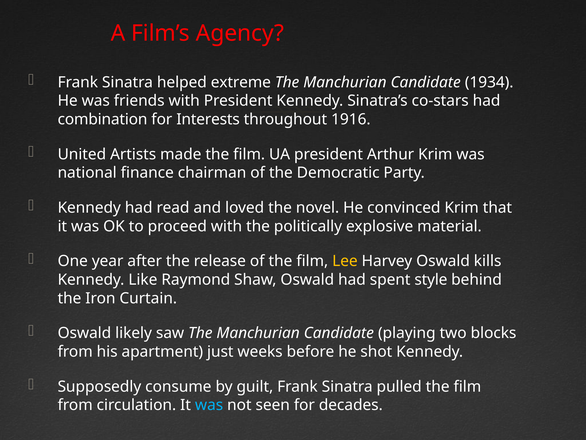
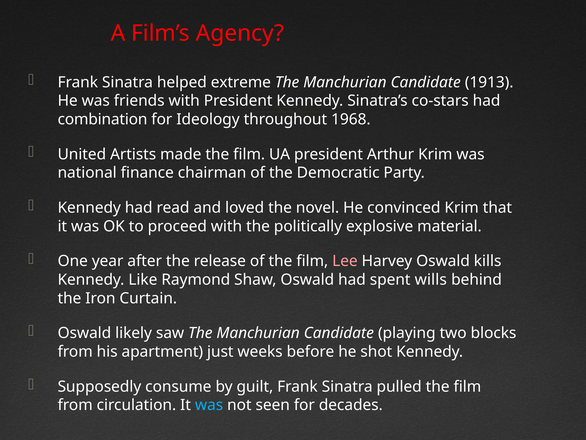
1934: 1934 -> 1913
Interests: Interests -> Ideology
1916: 1916 -> 1968
Lee colour: yellow -> pink
style: style -> wills
